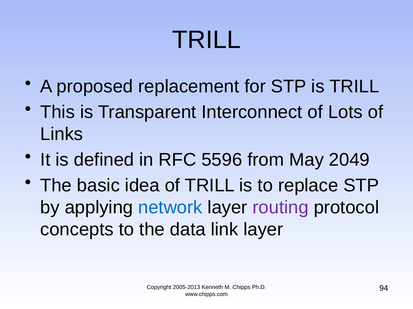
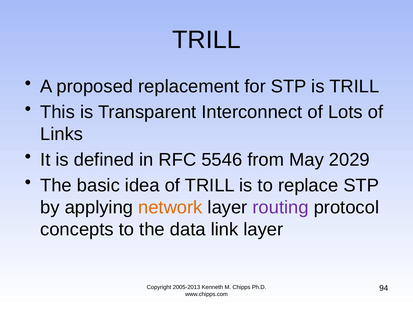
5596: 5596 -> 5546
2049: 2049 -> 2029
network colour: blue -> orange
